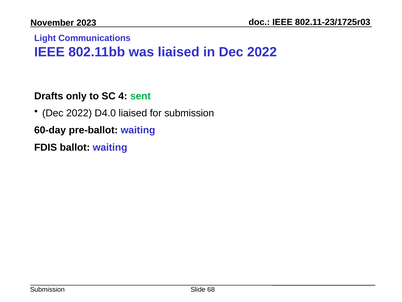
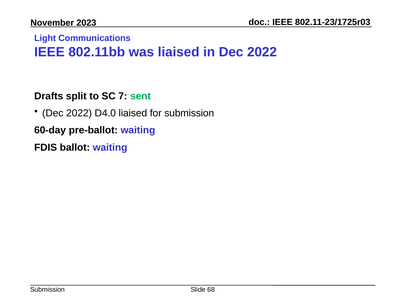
only: only -> split
4: 4 -> 7
